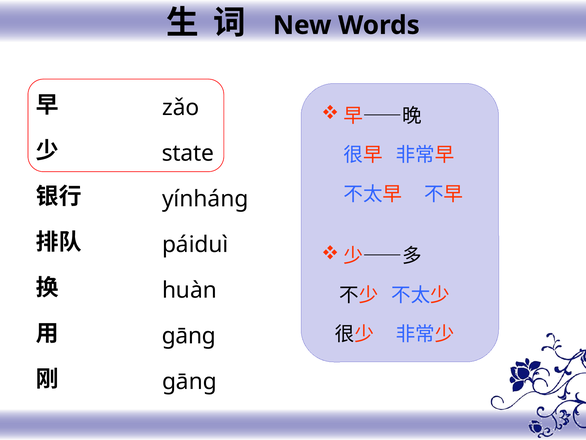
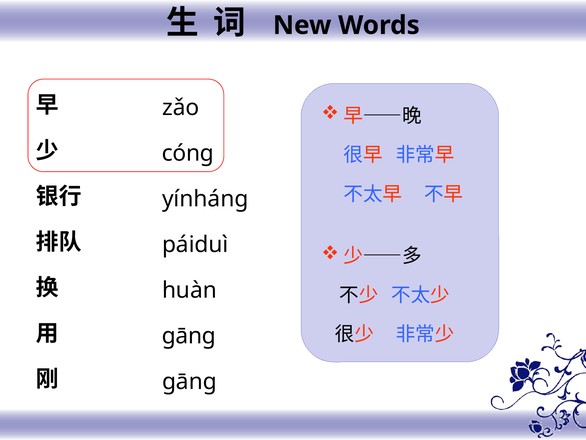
state: state -> cóng
